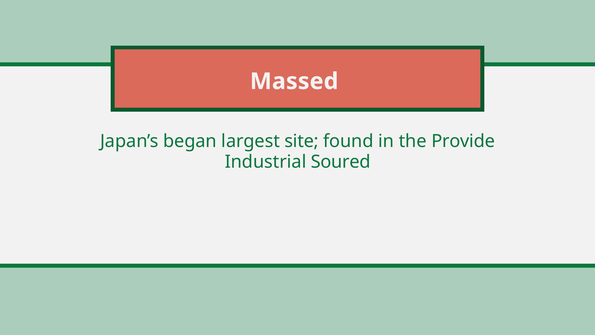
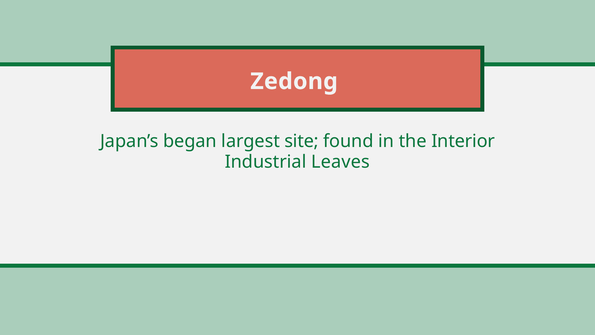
Massed: Massed -> Zedong
Provide: Provide -> Interior
Soured: Soured -> Leaves
